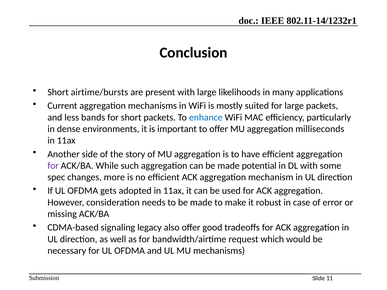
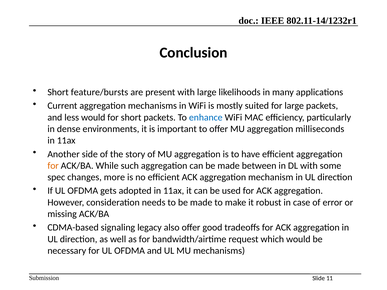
airtime/bursts: airtime/bursts -> feature/bursts
less bands: bands -> would
for at (53, 166) colour: purple -> orange
potential: potential -> between
